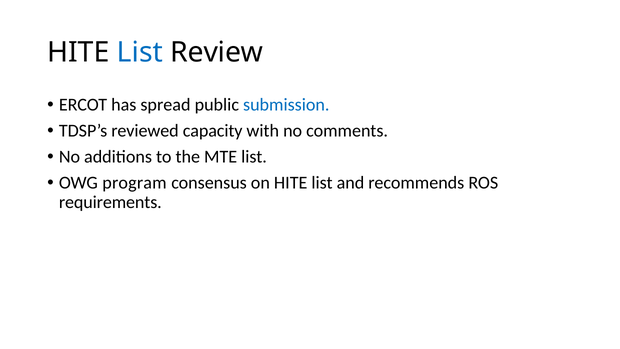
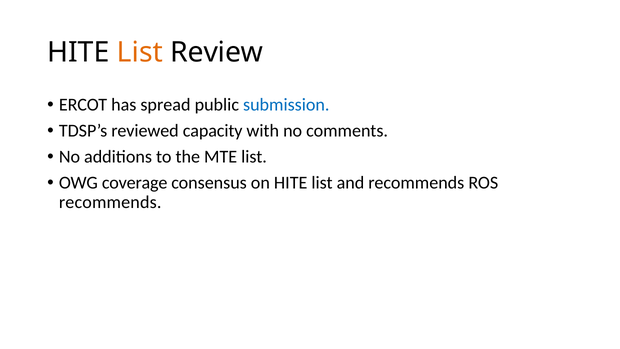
List at (140, 52) colour: blue -> orange
program: program -> coverage
requirements at (110, 202): requirements -> recommends
